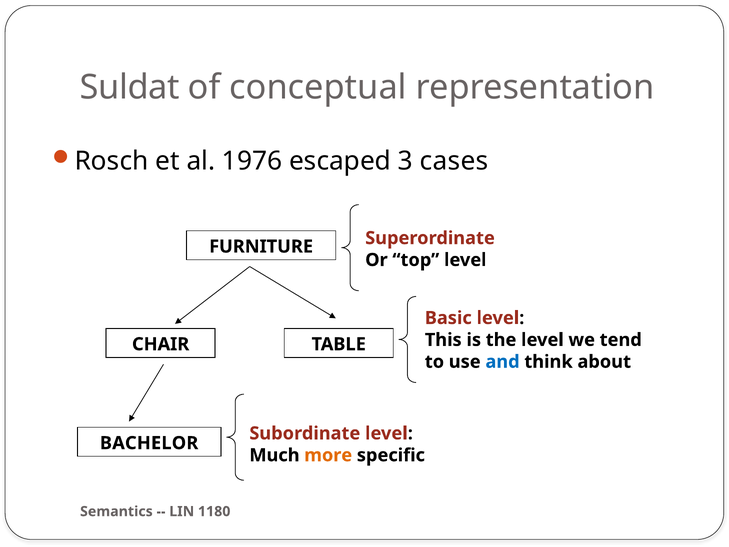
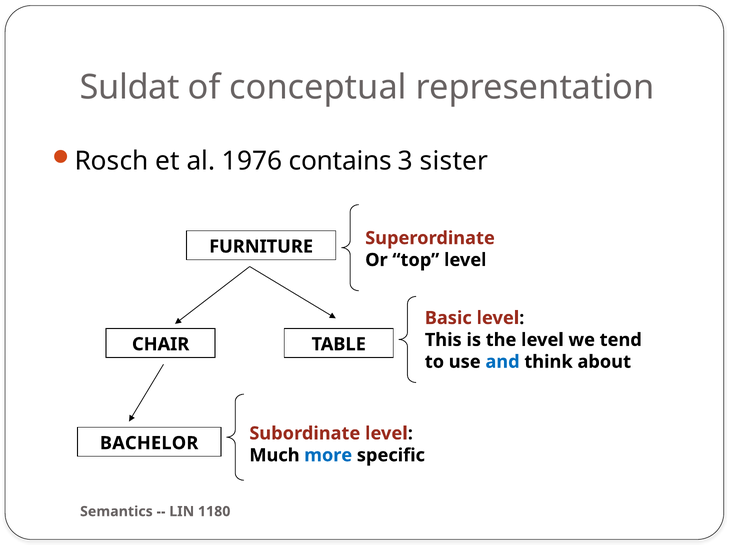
escaped: escaped -> contains
cases: cases -> sister
more colour: orange -> blue
